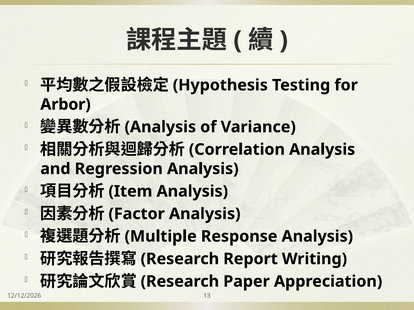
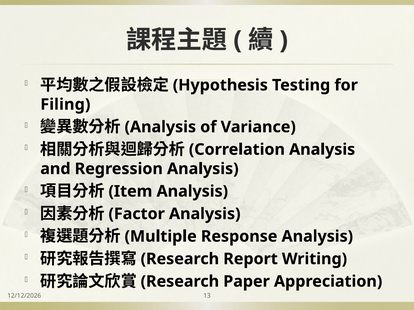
Arbor: Arbor -> Filing
